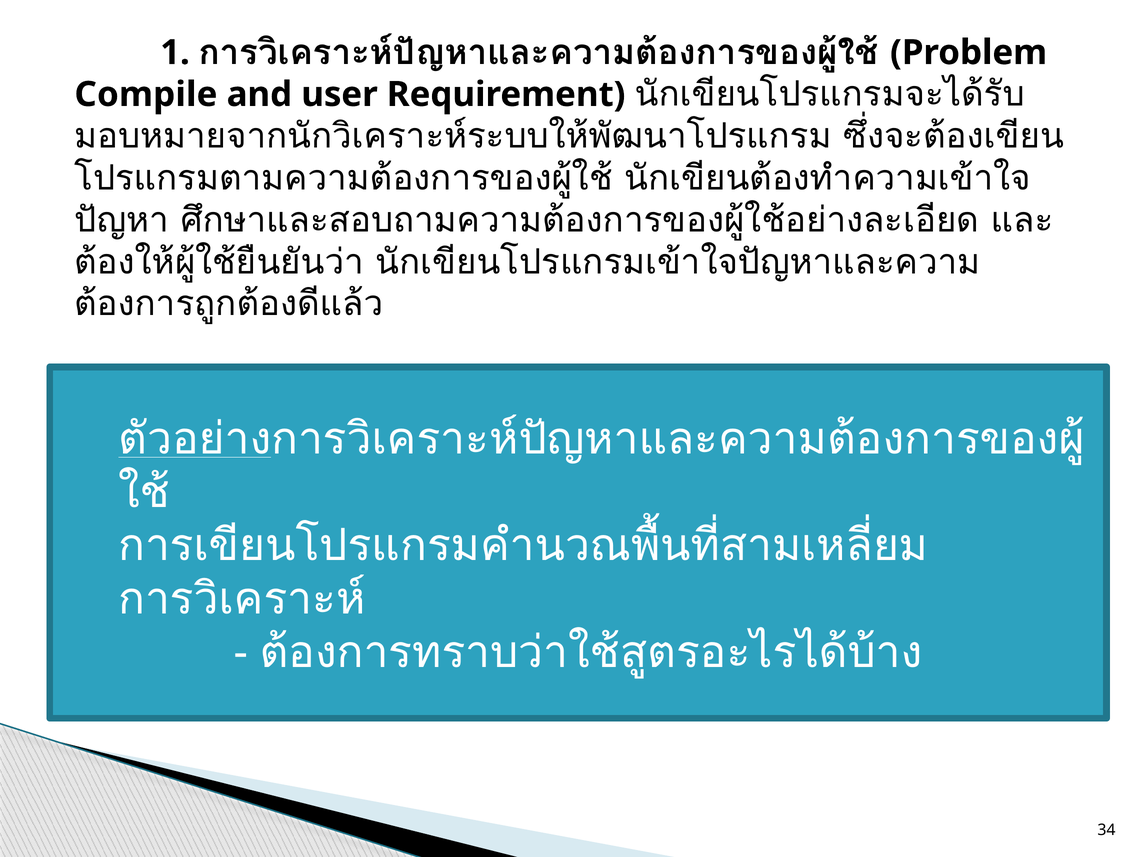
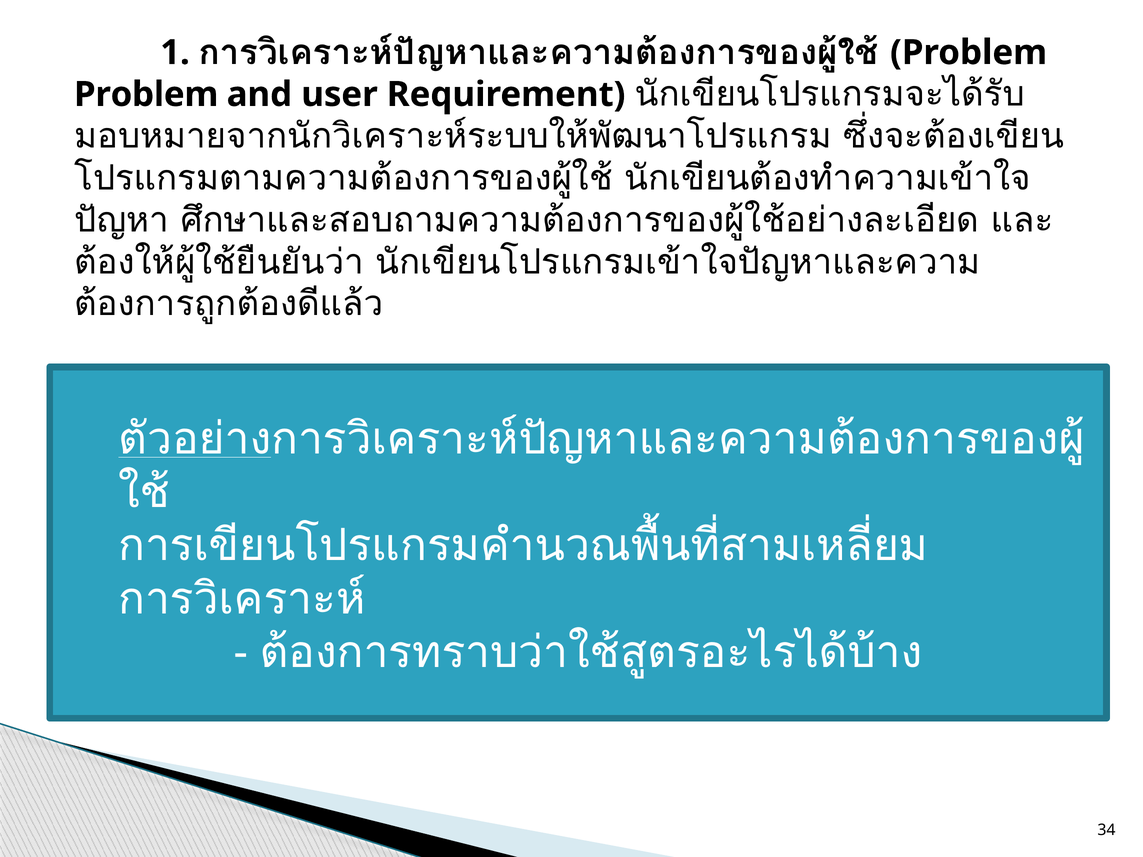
Compile at (146, 94): Compile -> Problem
